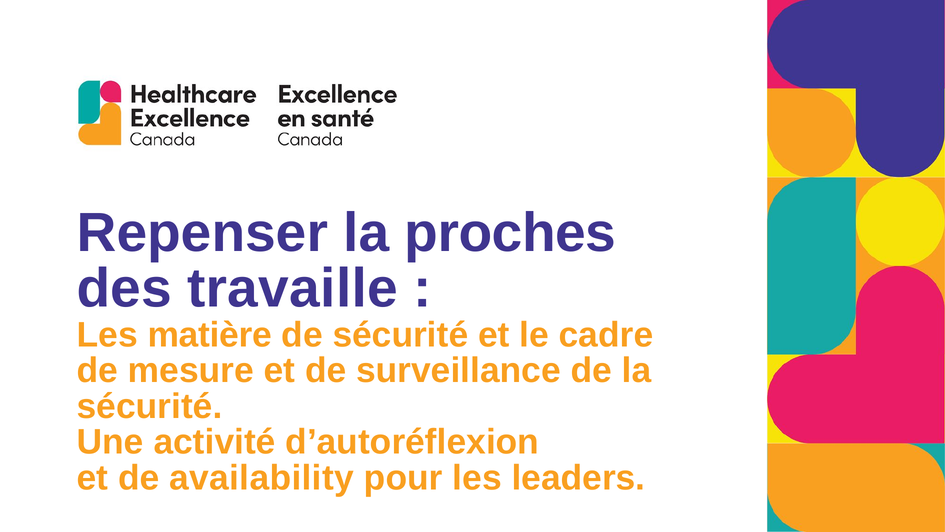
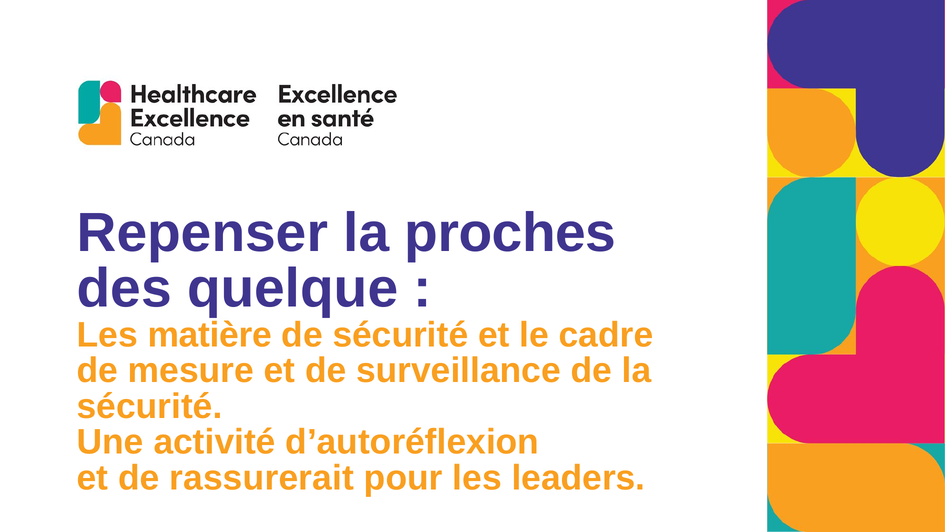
travaille: travaille -> quelque
availability: availability -> rassurerait
